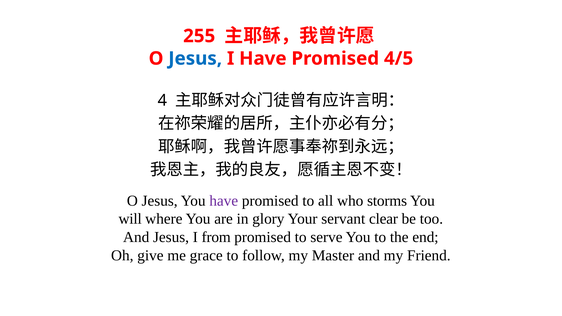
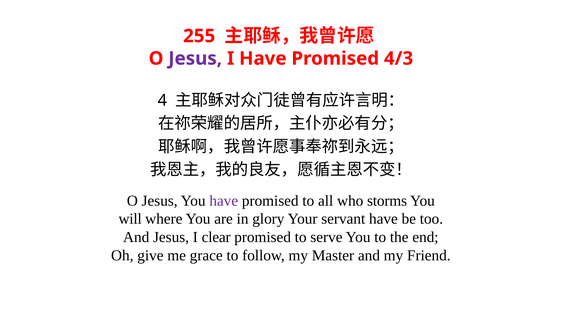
Jesus at (195, 59) colour: blue -> purple
4/5: 4/5 -> 4/3
servant clear: clear -> have
from: from -> clear
